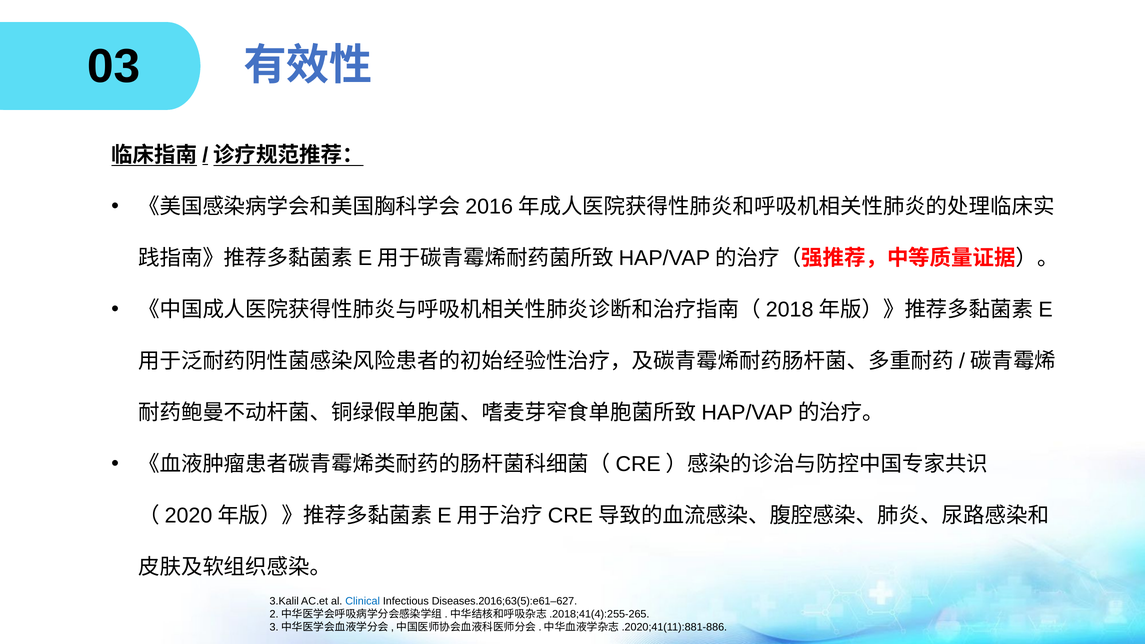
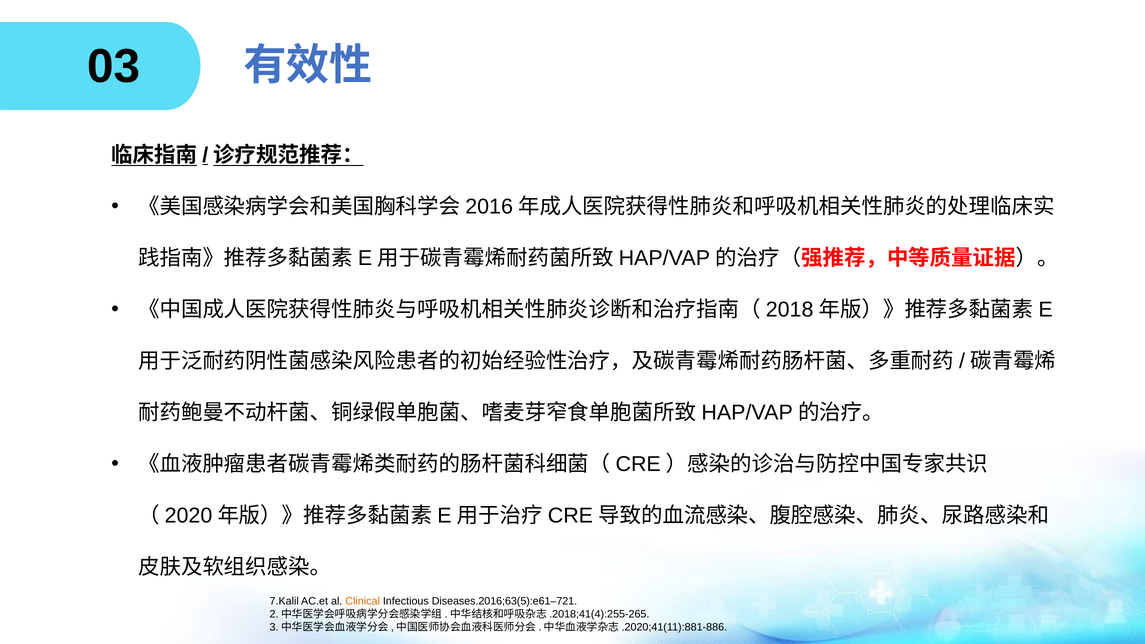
3.Kalil: 3.Kalil -> 7.Kalil
Clinical colour: blue -> orange
Diseases.2016;63(5):e61–627: Diseases.2016;63(5):e61–627 -> Diseases.2016;63(5):e61–721
